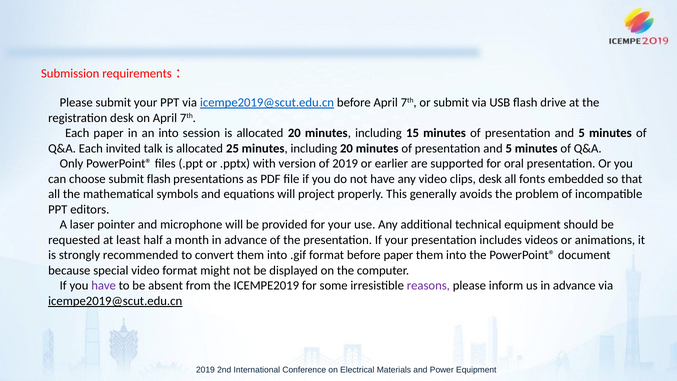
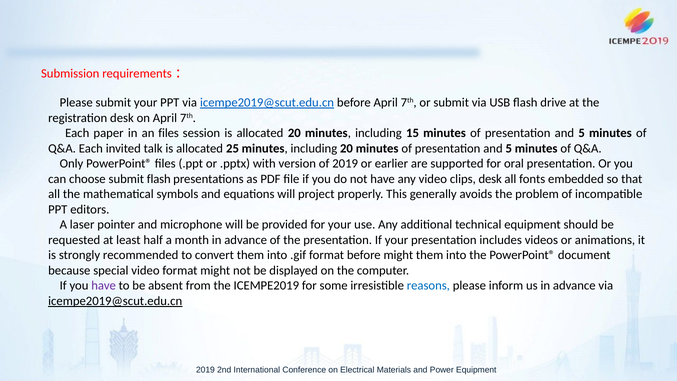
an into: into -> files
before paper: paper -> might
reasons colour: purple -> blue
